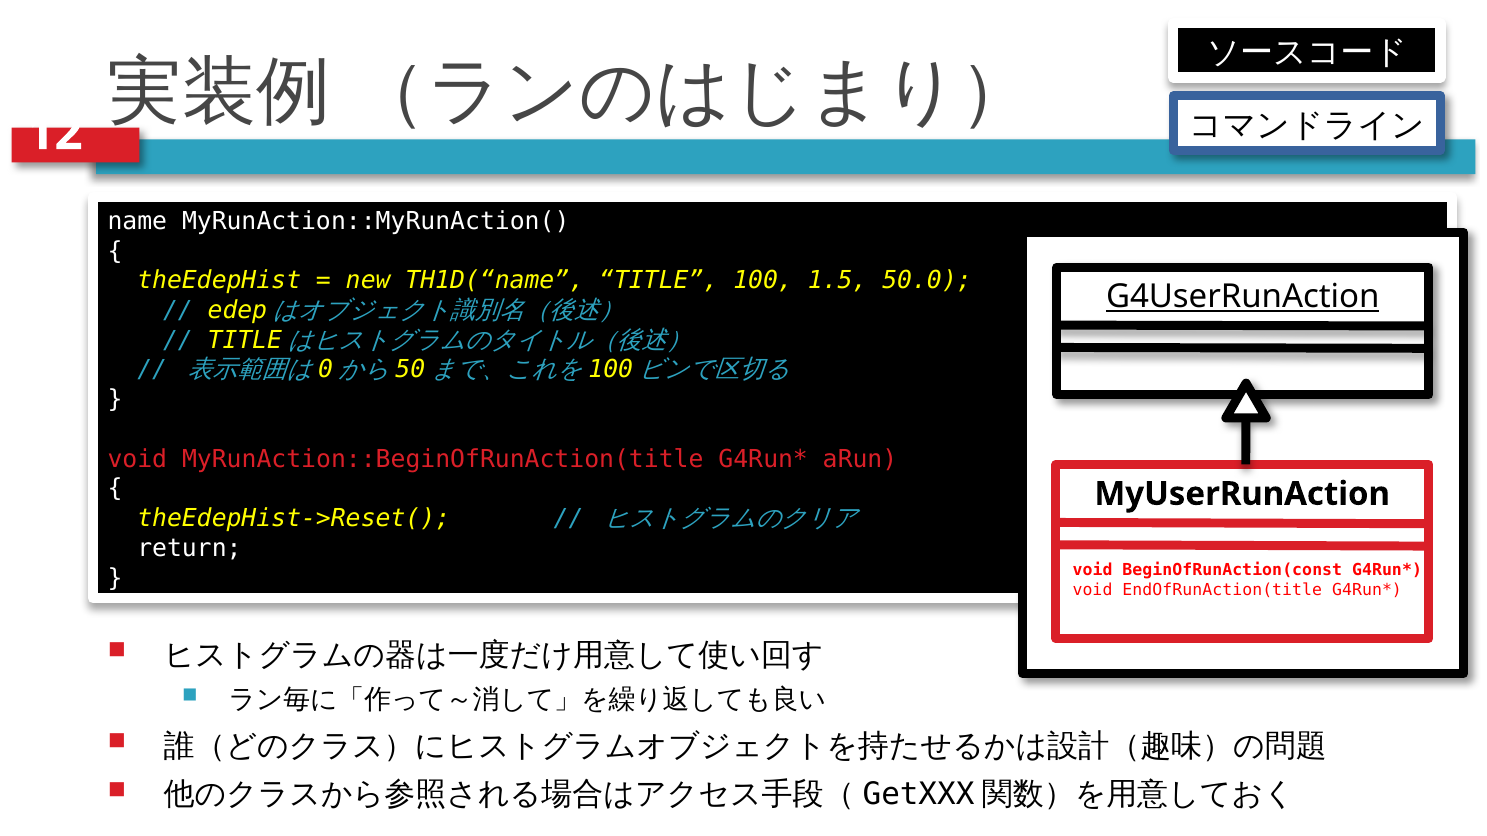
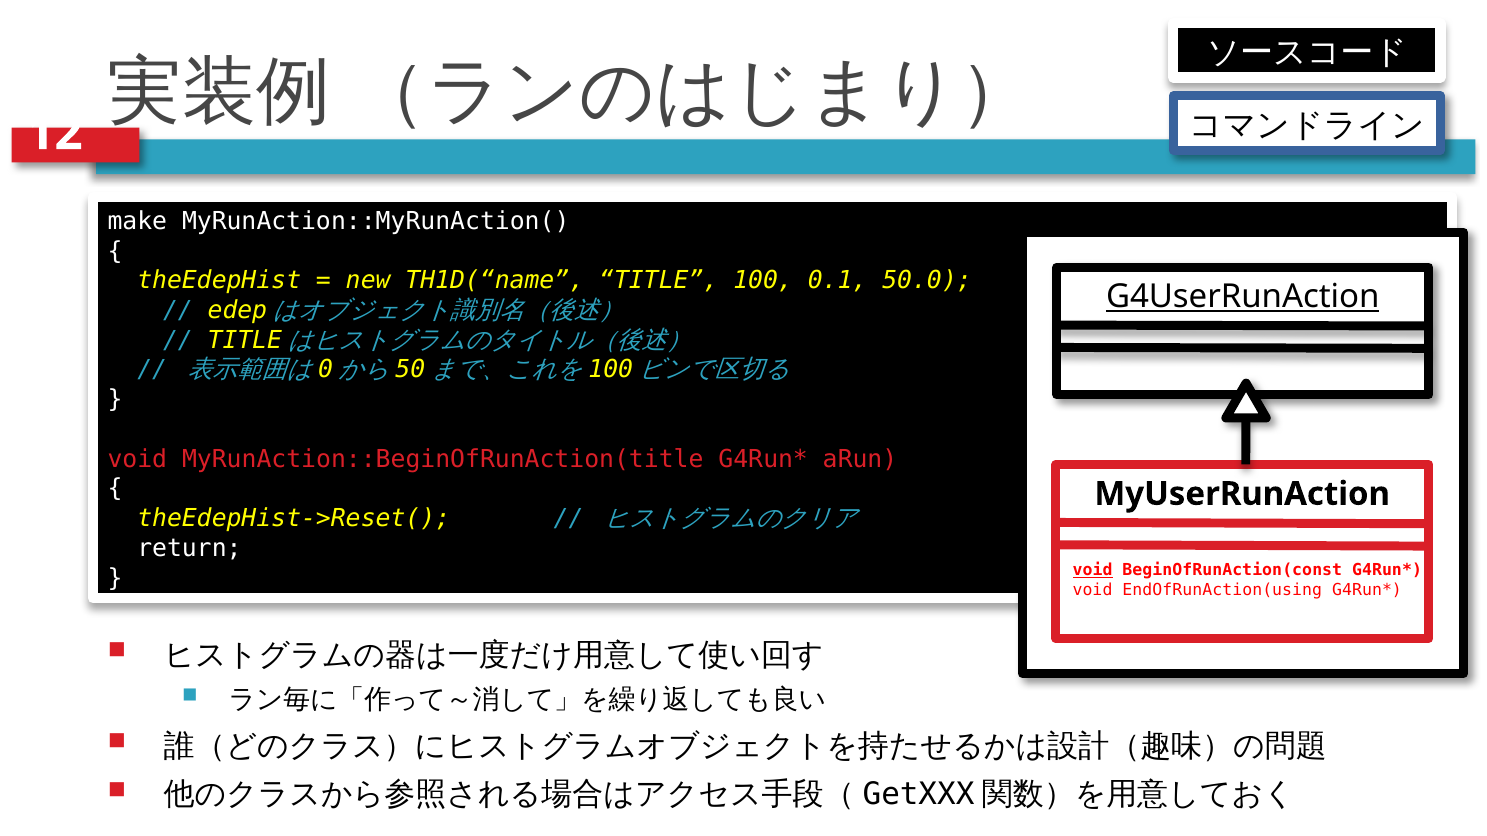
name: name -> make
1.5: 1.5 -> 0.1
void at (1093, 571) underline: none -> present
EndOfRunAction(title: EndOfRunAction(title -> EndOfRunAction(using
